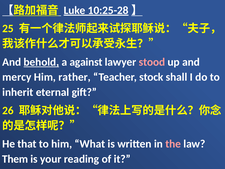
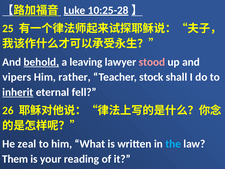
against: against -> leaving
mercy: mercy -> vipers
inherit underline: none -> present
gift: gift -> fell
that: that -> zeal
the colour: pink -> light blue
